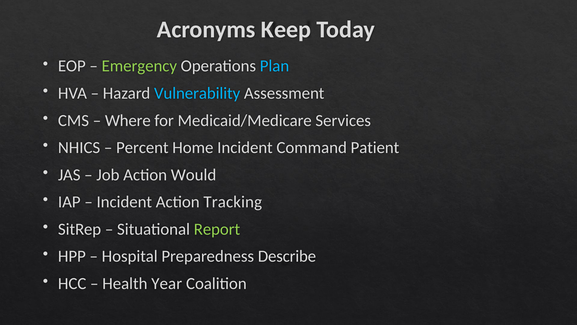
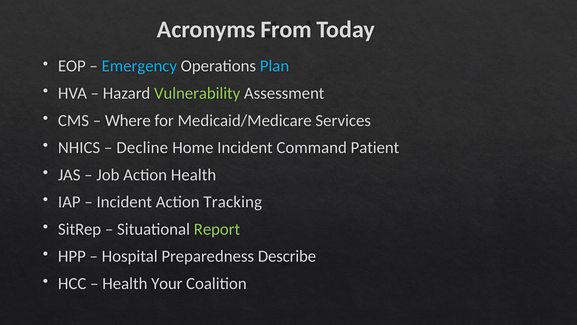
Keep: Keep -> From
Emergency colour: light green -> light blue
Vulnerability colour: light blue -> light green
Percent: Percent -> Decline
Action Would: Would -> Health
Year: Year -> Your
